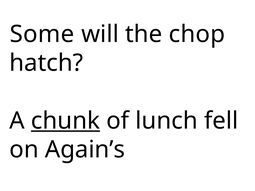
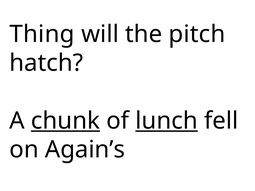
Some: Some -> Thing
chop: chop -> pitch
lunch underline: none -> present
